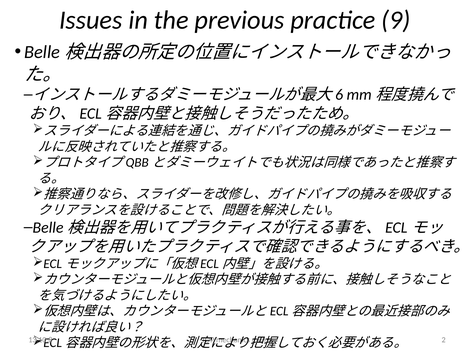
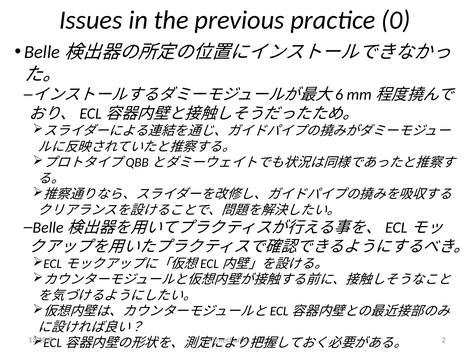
9: 9 -> 0
